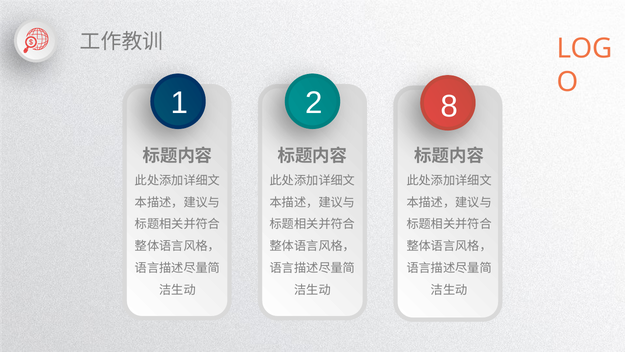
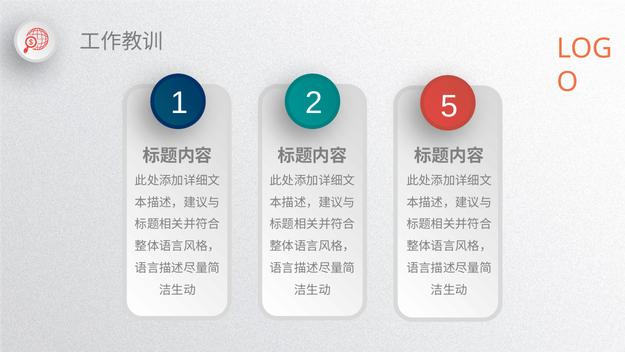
8: 8 -> 5
